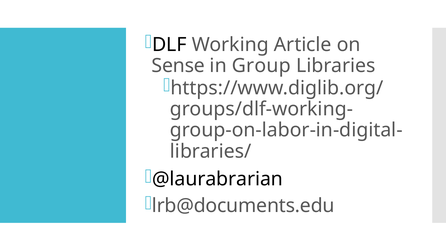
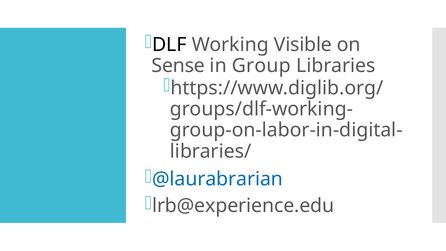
Article: Article -> Visible
@laurabrarian colour: black -> blue
lrb@documents.edu: lrb@documents.edu -> lrb@experience.edu
